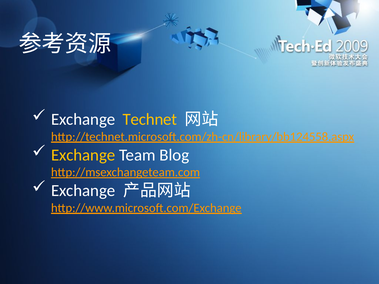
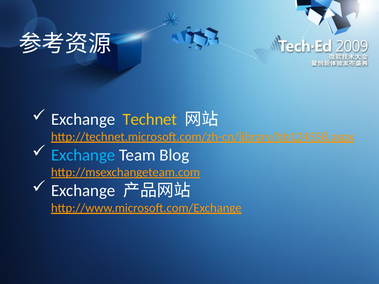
Exchange at (83, 155) colour: yellow -> light blue
